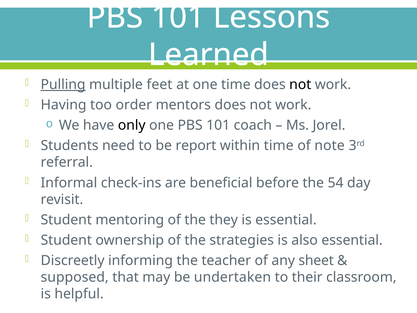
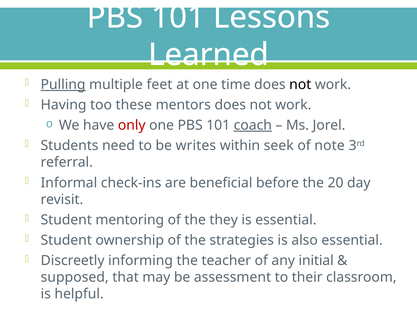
order: order -> these
only colour: black -> red
coach underline: none -> present
report: report -> writes
within time: time -> seek
54: 54 -> 20
sheet: sheet -> initial
undertaken: undertaken -> assessment
